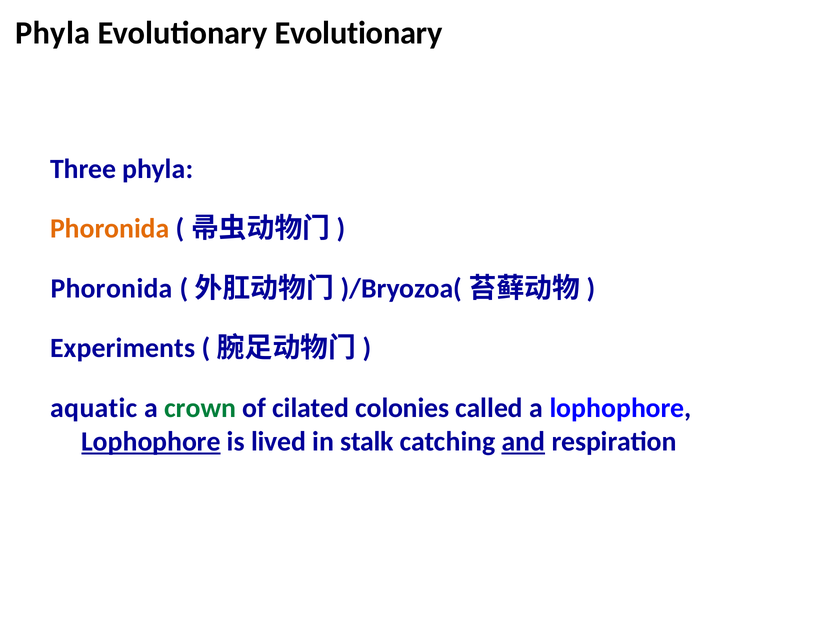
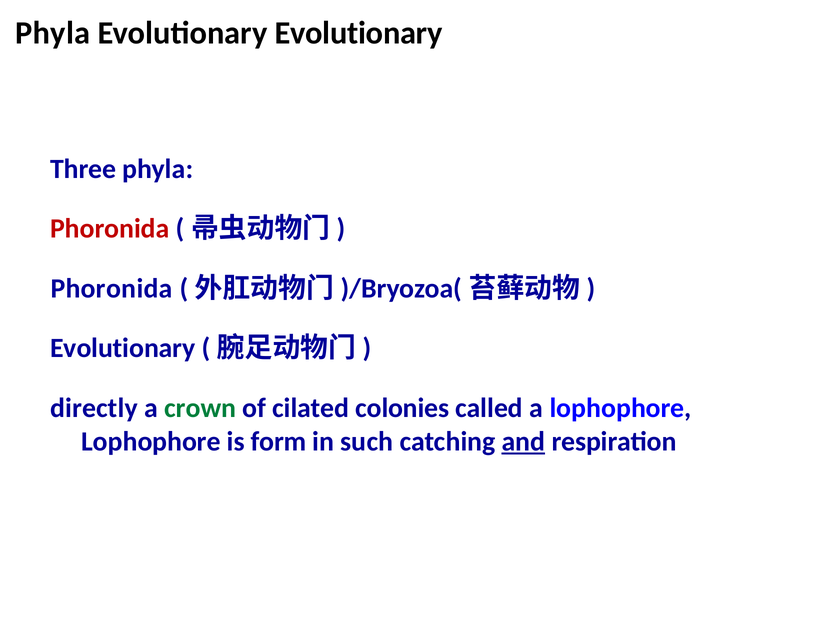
Phoronida at (110, 229) colour: orange -> red
Experiments at (123, 348): Experiments -> Evolutionary
aquatic: aquatic -> directly
Lophophore at (151, 441) underline: present -> none
lived: lived -> form
stalk: stalk -> such
